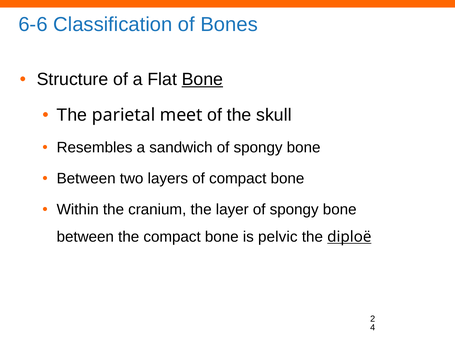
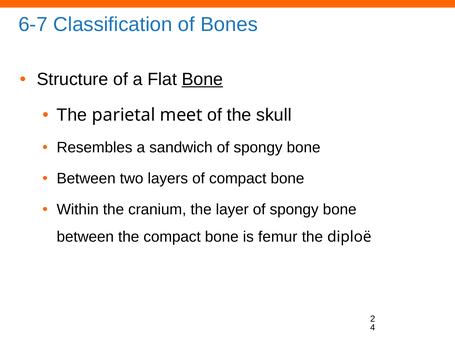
6-6: 6-6 -> 6-7
pelvic: pelvic -> femur
diploë underline: present -> none
